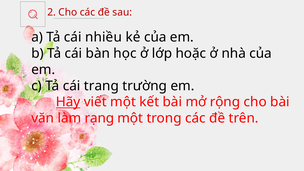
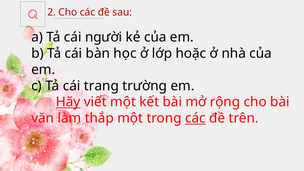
nhiều: nhiều -> người
rạng: rạng -> thắp
các at (195, 118) underline: none -> present
